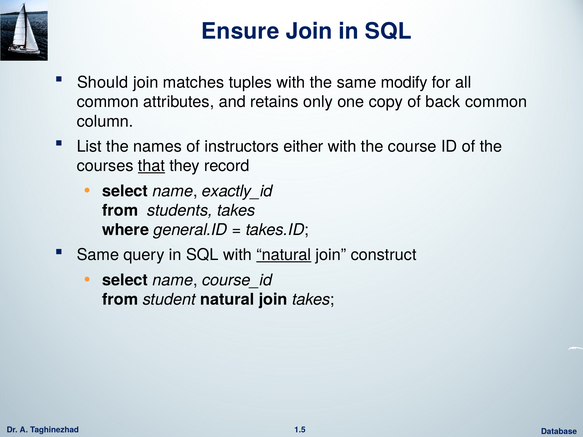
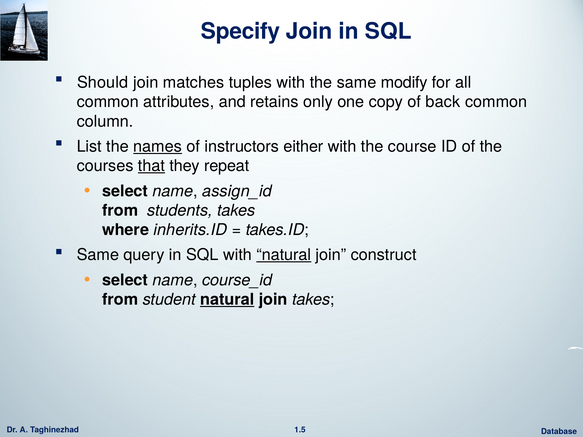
Ensure: Ensure -> Specify
names underline: none -> present
record: record -> repeat
exactly_id: exactly_id -> assign_id
general.ID: general.ID -> inherits.ID
natural at (227, 300) underline: none -> present
